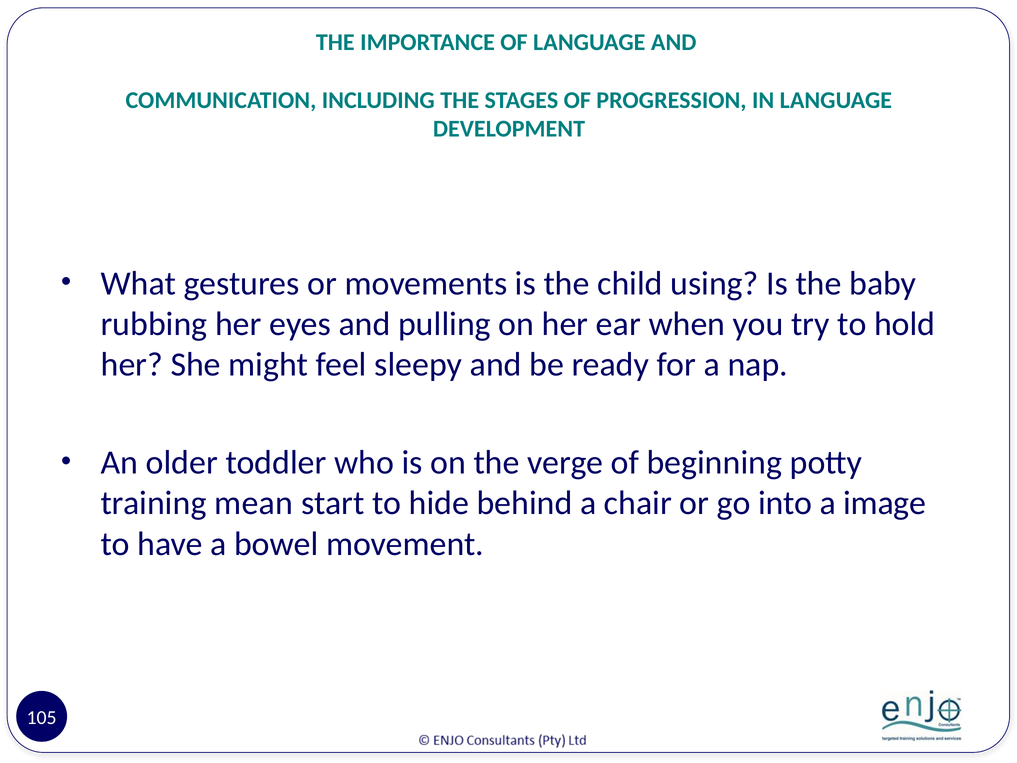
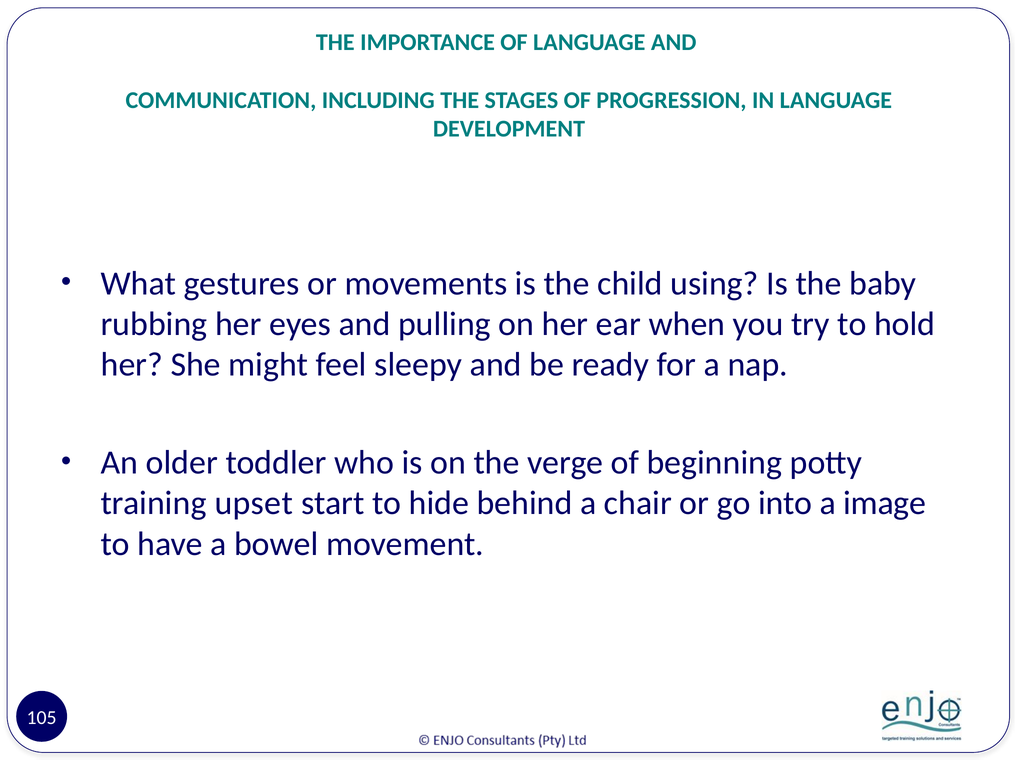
mean: mean -> upset
